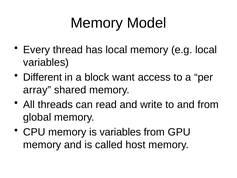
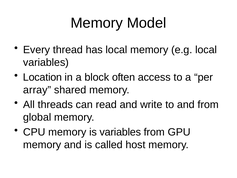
Different: Different -> Location
want: want -> often
